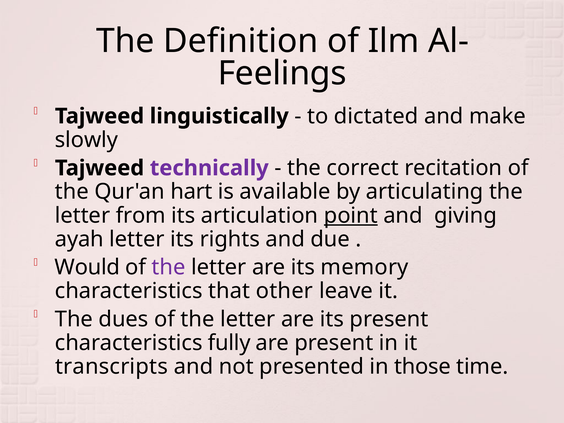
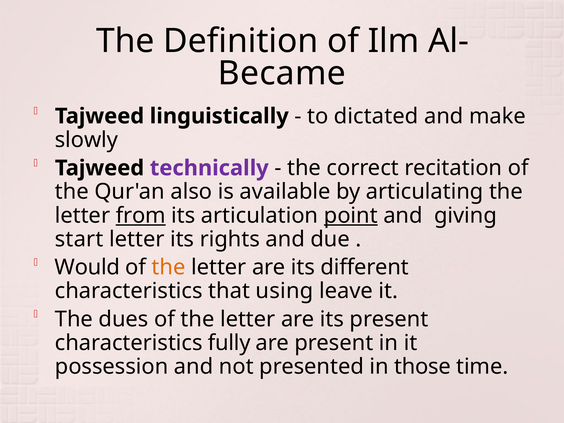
Feelings: Feelings -> Became
hart: hart -> also
from underline: none -> present
ayah: ayah -> start
the at (169, 267) colour: purple -> orange
memory: memory -> different
other: other -> using
transcripts: transcripts -> possession
